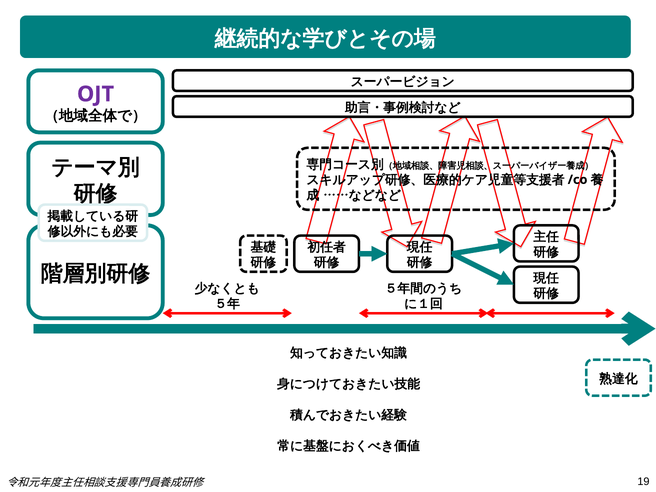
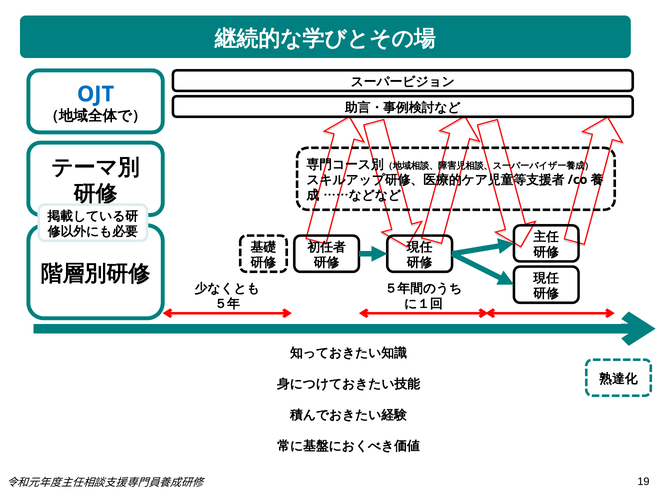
OJT colour: purple -> blue
